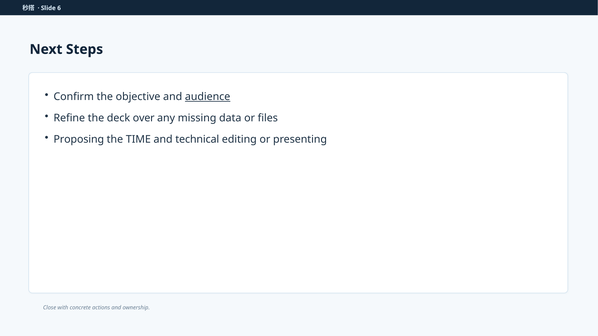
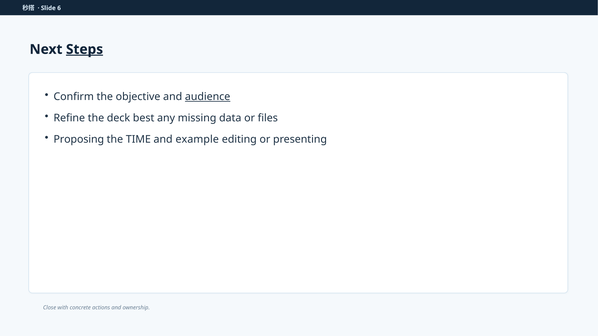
Steps underline: none -> present
over: over -> best
technical: technical -> example
